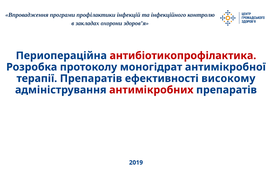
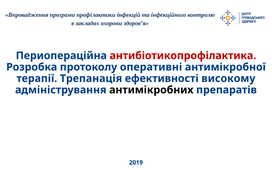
моногідрат: моногідрат -> оперативні
терапії Препаратів: Препаратів -> Трепанація
антимікробних colour: red -> black
